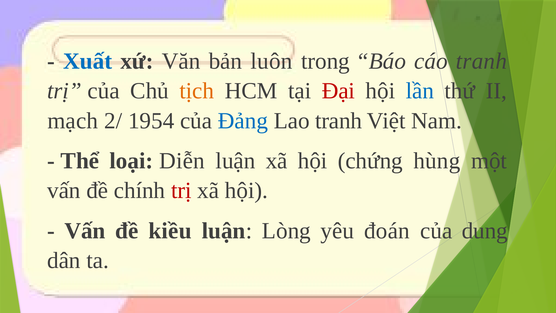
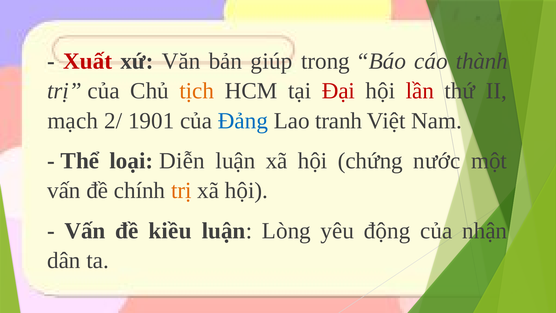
Xuất colour: blue -> red
luôn: luôn -> giúp
cáo tranh: tranh -> thành
lần colour: blue -> red
1954: 1954 -> 1901
hùng: hùng -> nước
trị at (181, 191) colour: red -> orange
đoán: đoán -> động
dung: dung -> nhận
